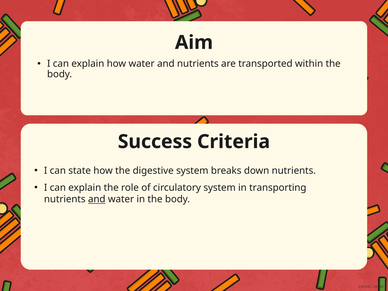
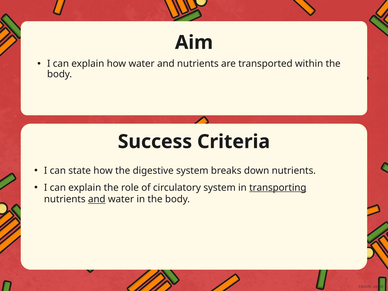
transporting underline: none -> present
